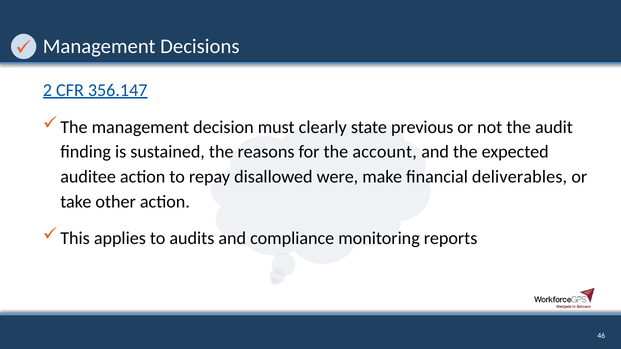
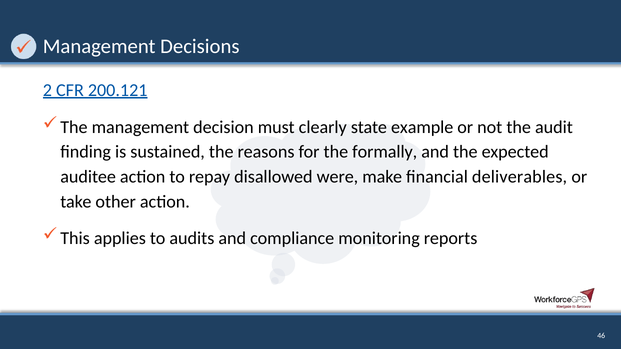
356.147: 356.147 -> 200.121
previous: previous -> example
account: account -> formally
